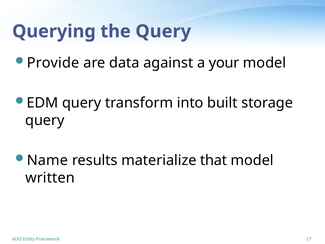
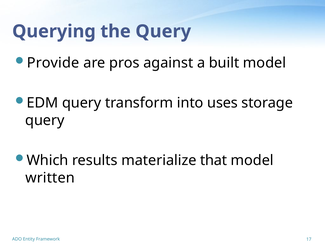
data: data -> pros
your: your -> built
built: built -> uses
Name: Name -> Which
